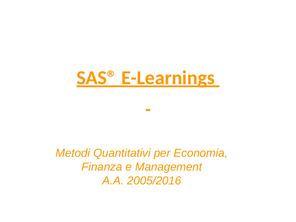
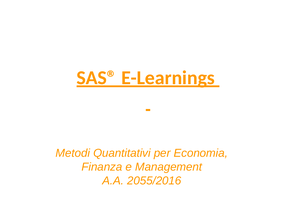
2005/2016: 2005/2016 -> 2055/2016
